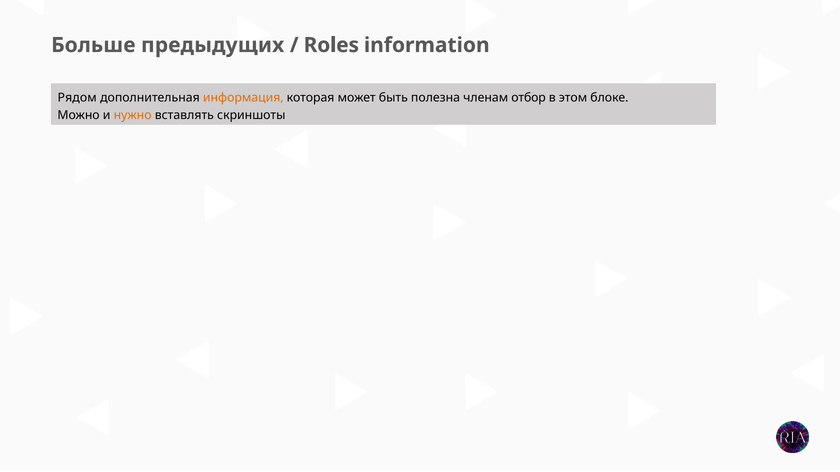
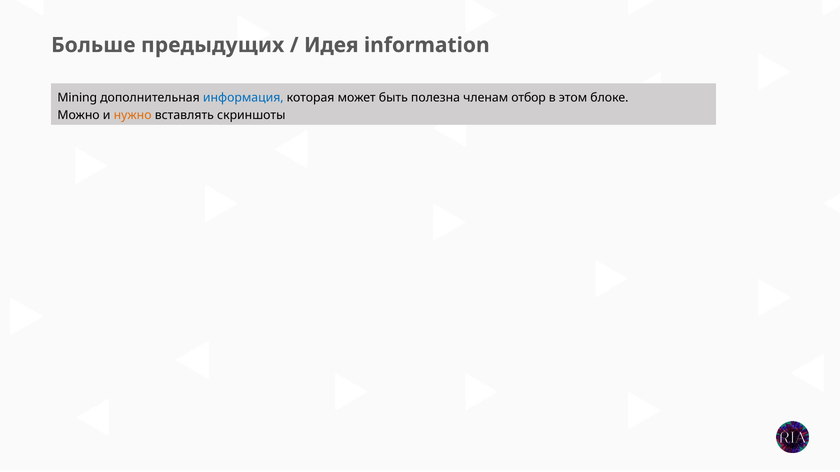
Roles: Roles -> Идея
Рядом: Рядом -> Mining
информация colour: orange -> blue
